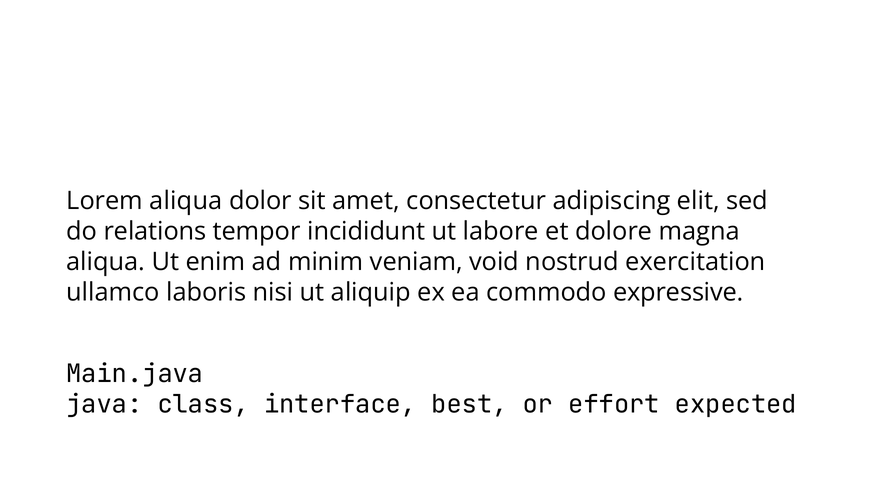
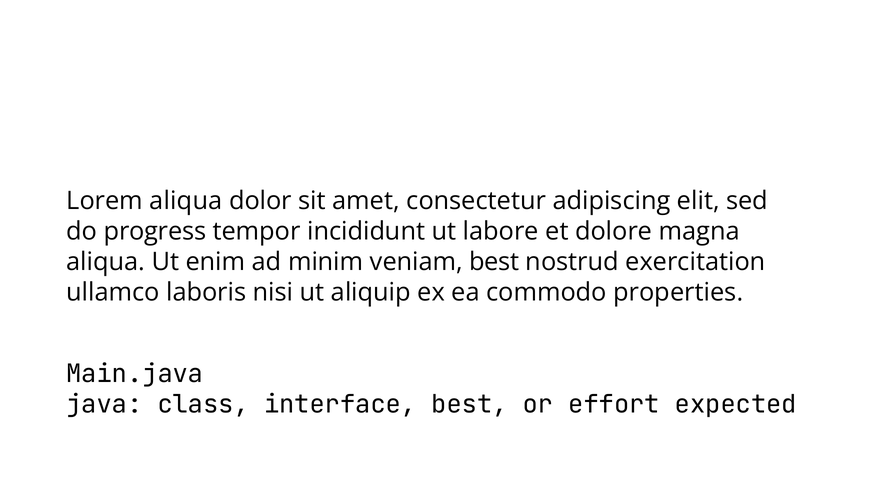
relations: relations -> progress
veniam void: void -> best
expressive: expressive -> properties
